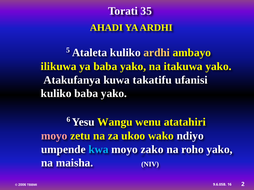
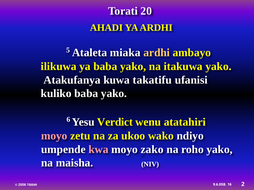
35: 35 -> 20
Ataleta kuliko: kuliko -> miaka
Wangu: Wangu -> Verdict
kwa colour: light blue -> pink
